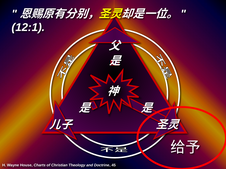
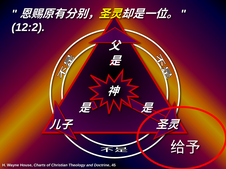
12:1: 12:1 -> 12:2
